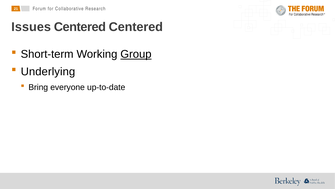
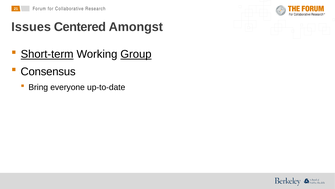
Centered Centered: Centered -> Amongst
Short-term underline: none -> present
Underlying: Underlying -> Consensus
